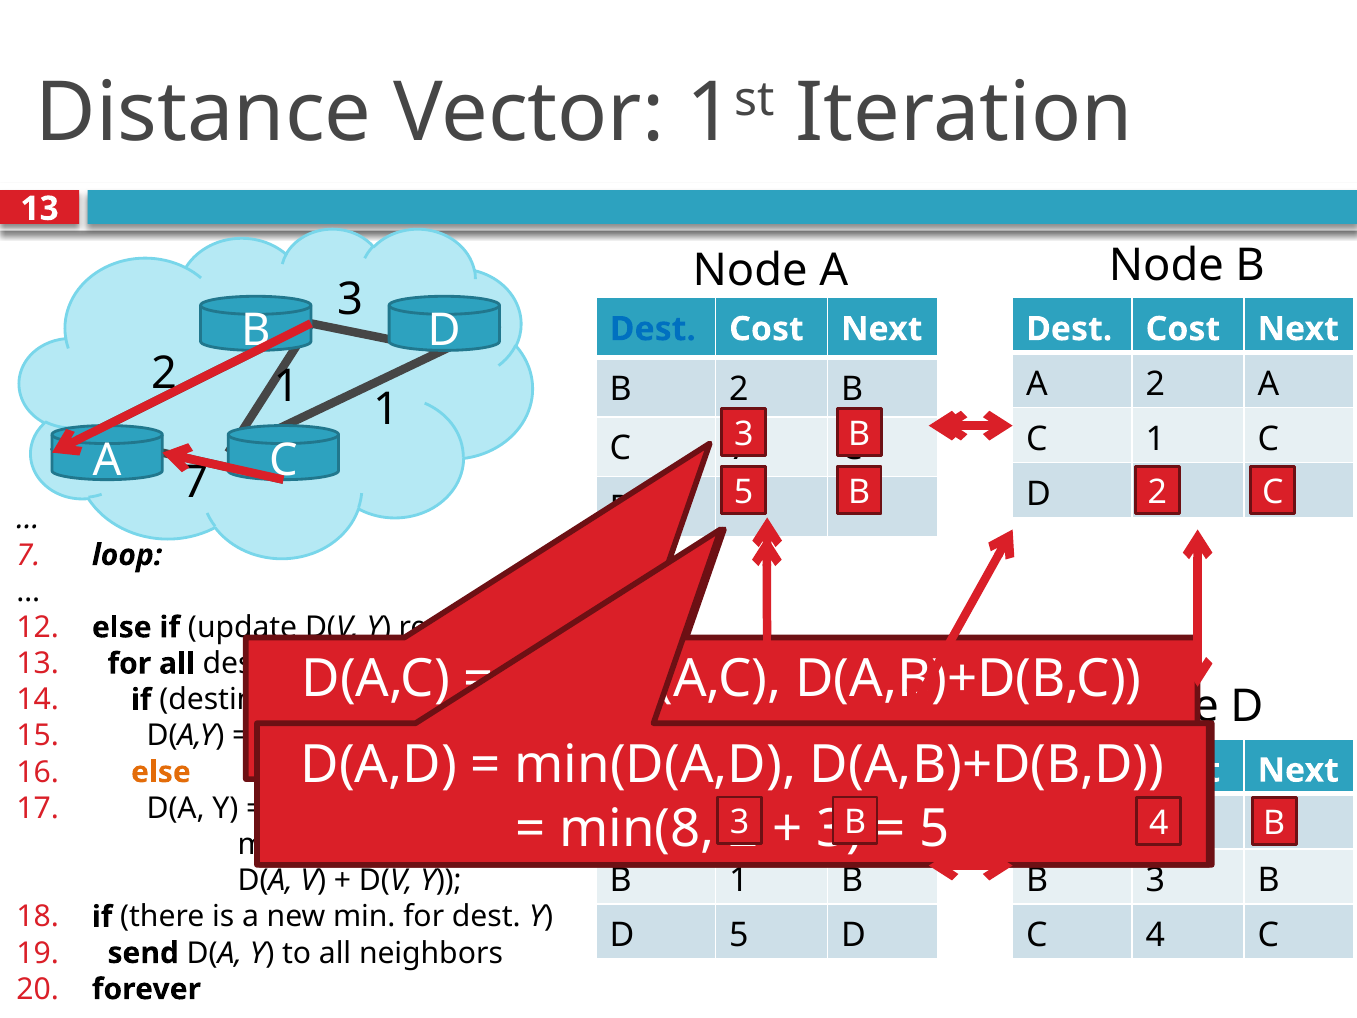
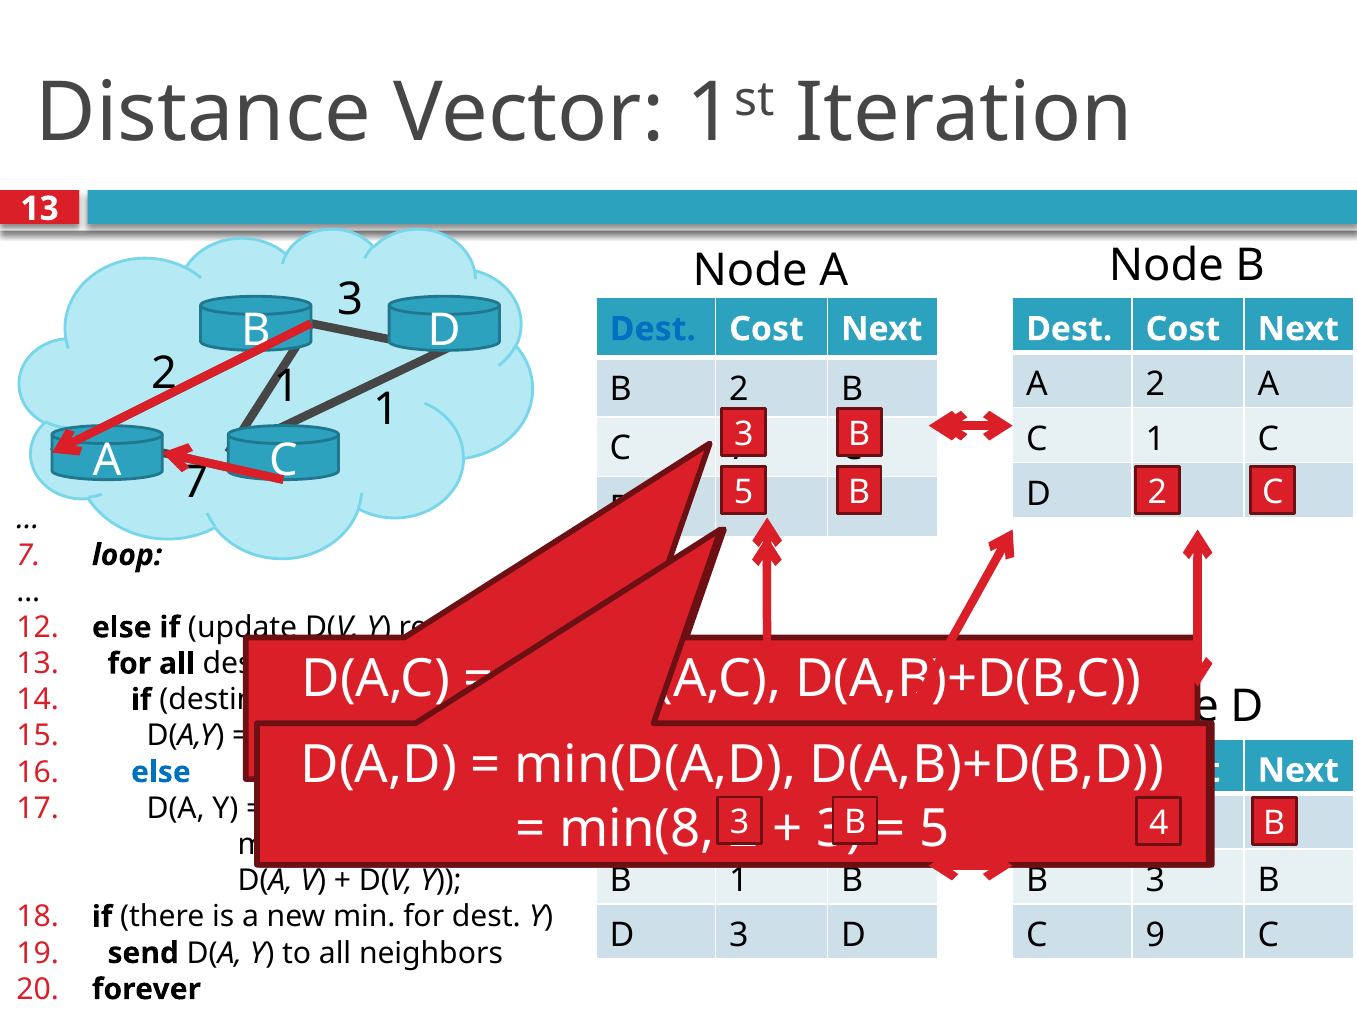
else at (161, 772) colour: orange -> blue
5 at (739, 935): 5 -> 3
4 at (1155, 935): 4 -> 9
